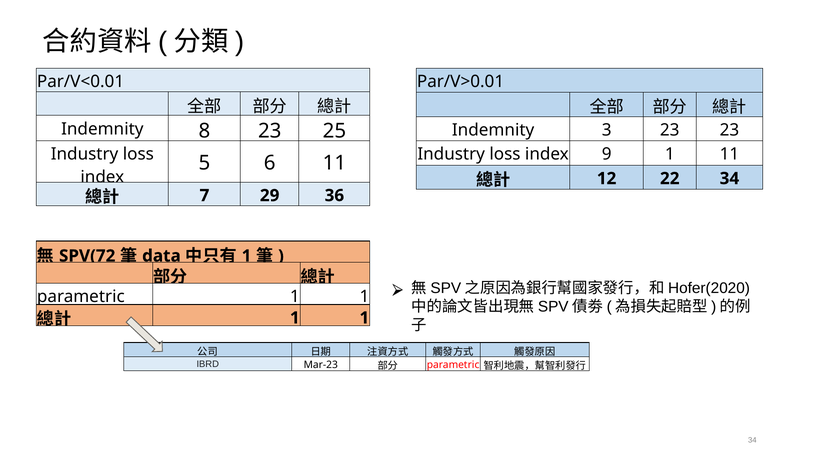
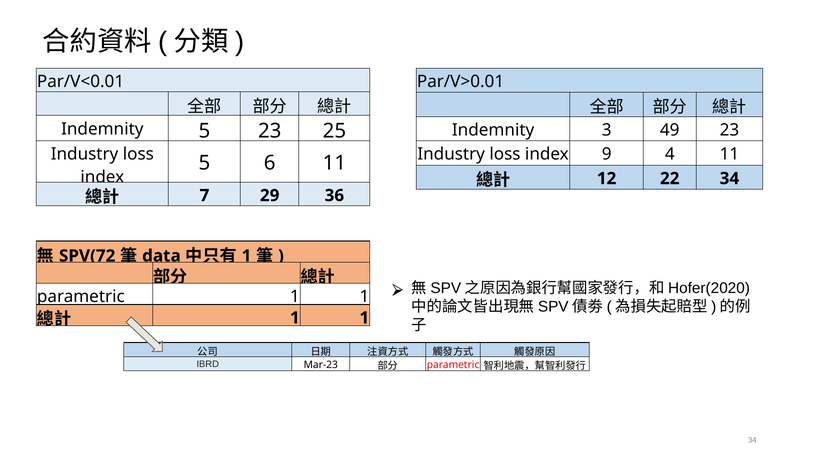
Indemnity 8: 8 -> 5
3 23: 23 -> 49
9 1: 1 -> 4
